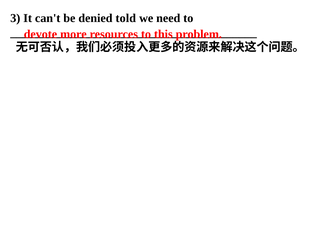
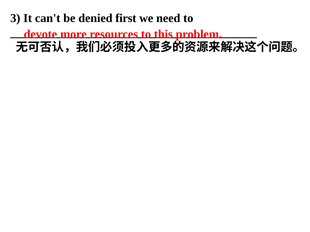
told: told -> first
